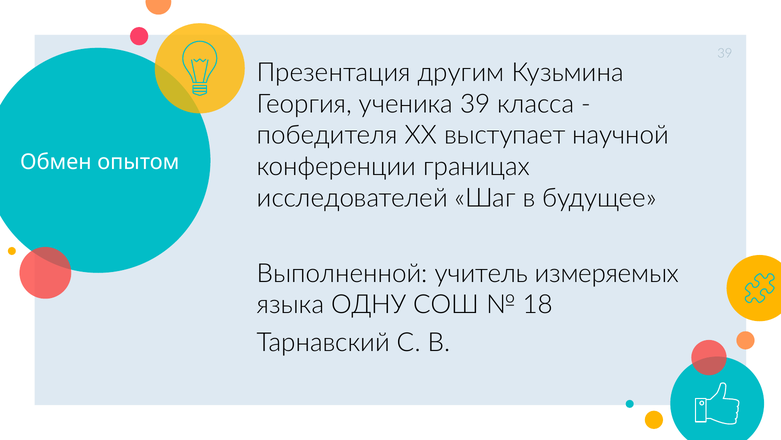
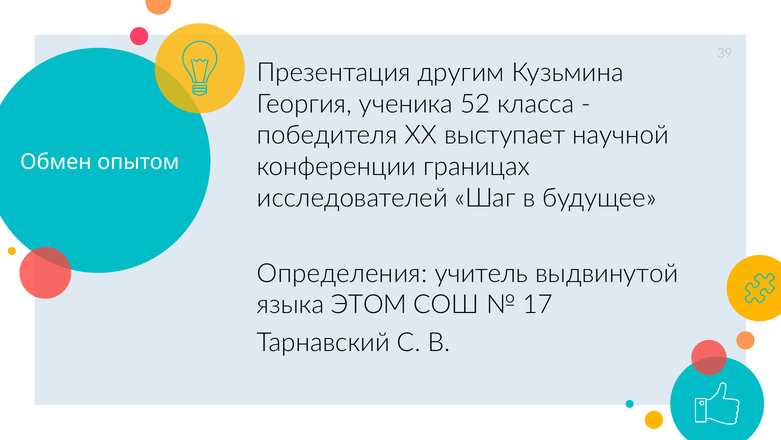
ученика 39: 39 -> 52
Выполненной: Выполненной -> Определения
измеряемых: измеряемых -> выдвинутой
ОДНУ: ОДНУ -> ЭТОМ
18: 18 -> 17
